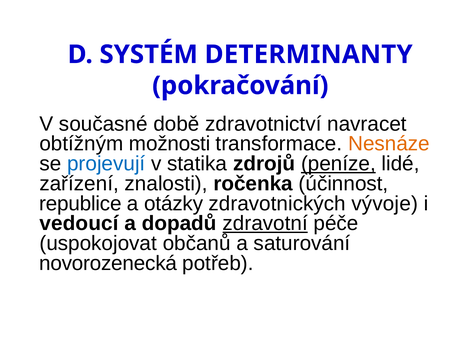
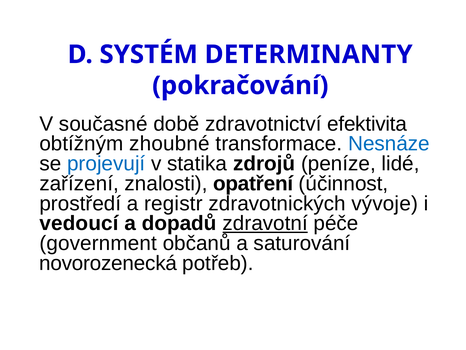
navracet: navracet -> efektivita
možnosti: možnosti -> zhoubné
Nesnáze colour: orange -> blue
peníze underline: present -> none
ročenka: ročenka -> opatření
republice: republice -> prostředí
otázky: otázky -> registr
uspokojovat: uspokojovat -> government
